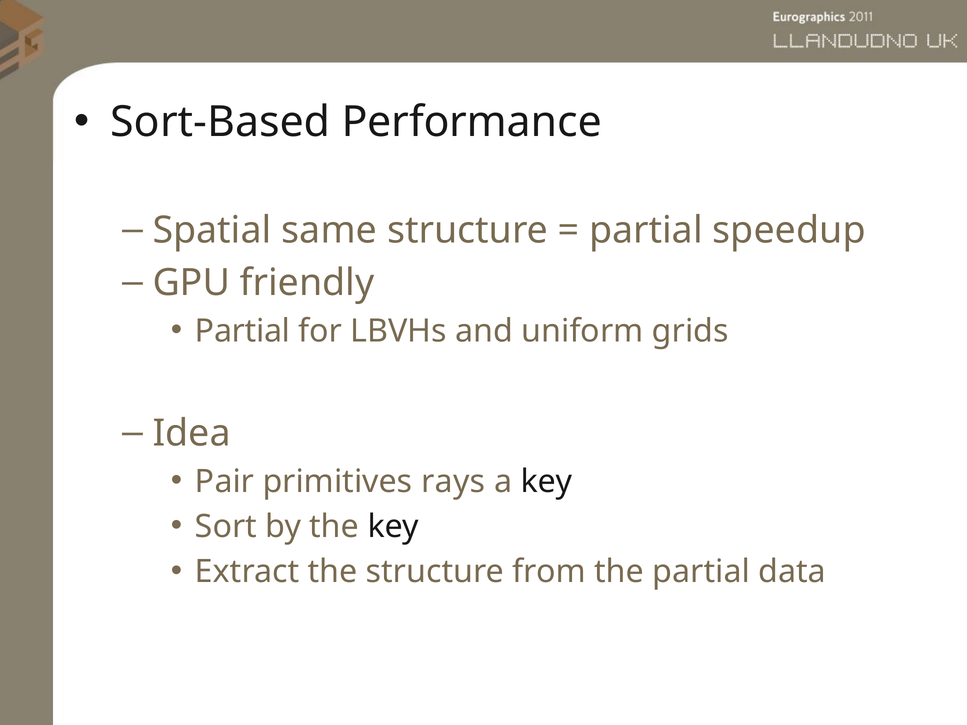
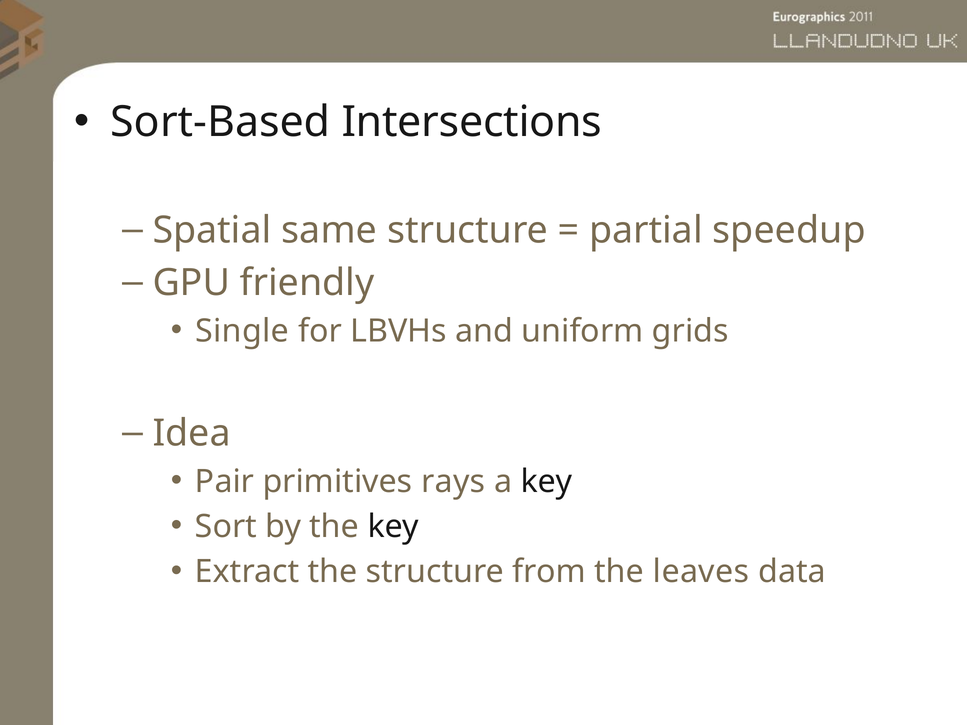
Performance: Performance -> Intersections
Partial at (243, 331): Partial -> Single
the partial: partial -> leaves
